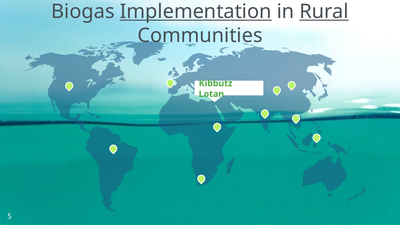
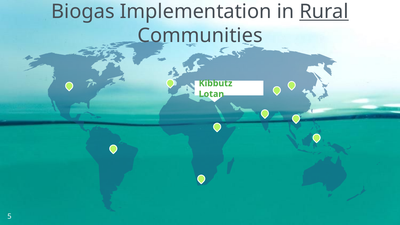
Implementation underline: present -> none
